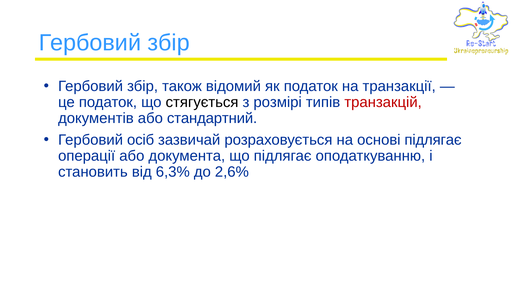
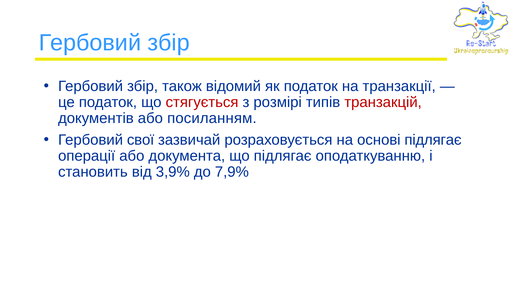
стягується colour: black -> red
стандартний: стандартний -> посиланням
осіб: осіб -> свої
6,3%: 6,3% -> 3,9%
2,6%: 2,6% -> 7,9%
